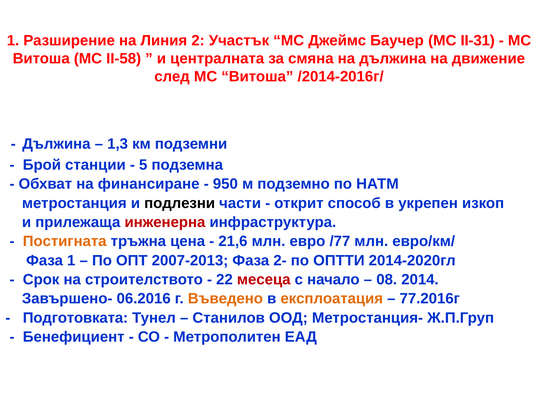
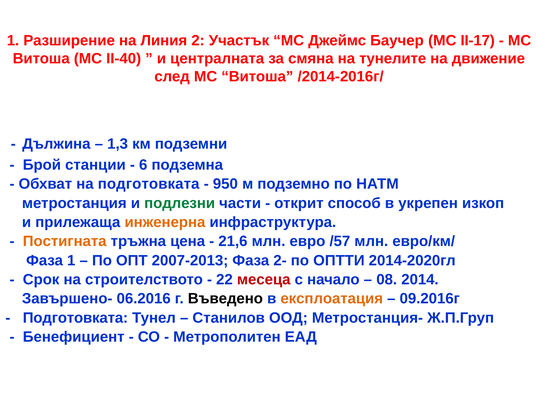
ІІ-31: ІІ-31 -> ІІ-17
ІІ-58: ІІ-58 -> ІІ-40
на дължина: дължина -> тунелите
5: 5 -> 6
на финансиране: финансиране -> подготовката
подлезни colour: black -> green
инженерна colour: red -> orange
/77: /77 -> /57
Въведено colour: orange -> black
77.2016г: 77.2016г -> 09.2016г
